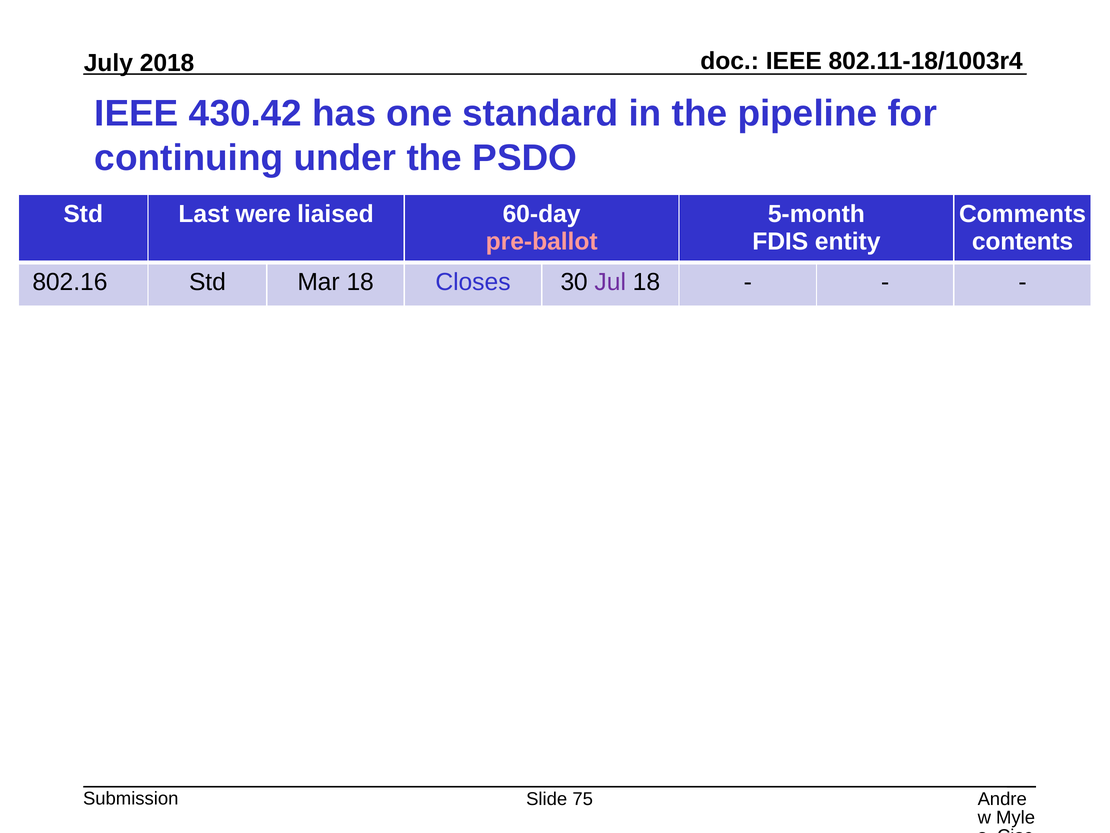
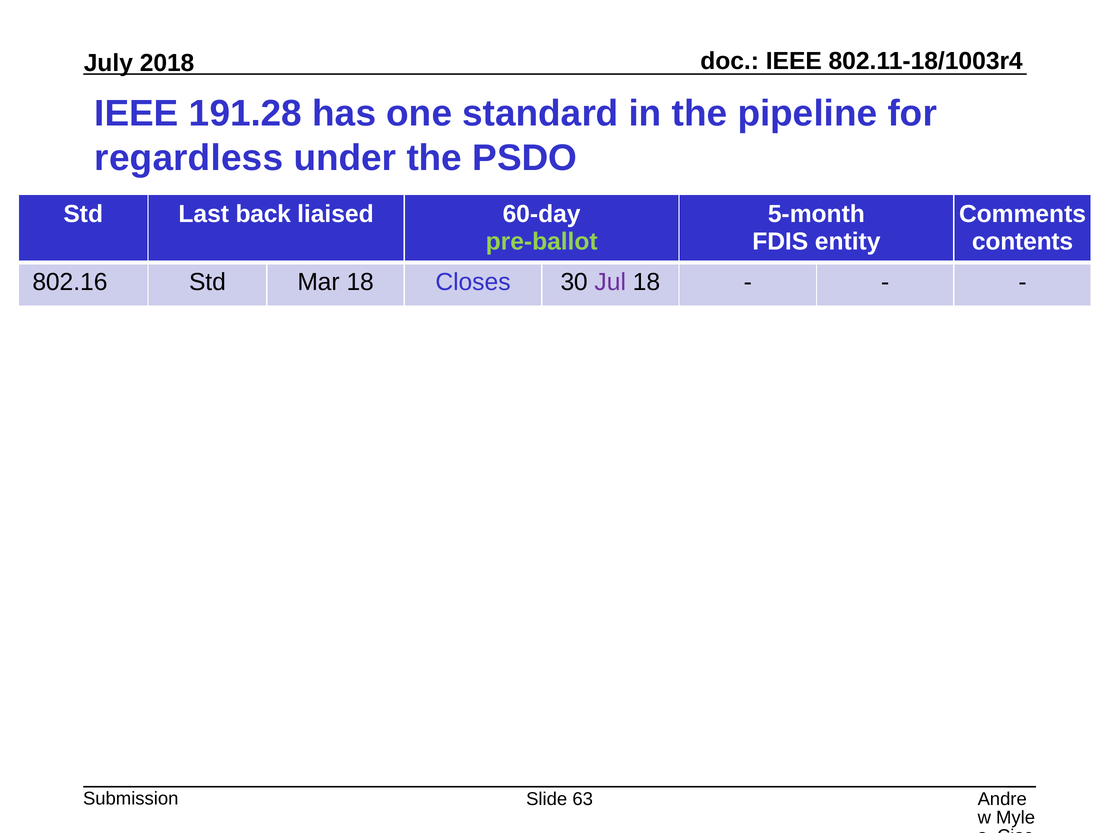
430.42: 430.42 -> 191.28
continuing: continuing -> regardless
were: were -> back
pre-ballot colour: pink -> light green
75: 75 -> 63
